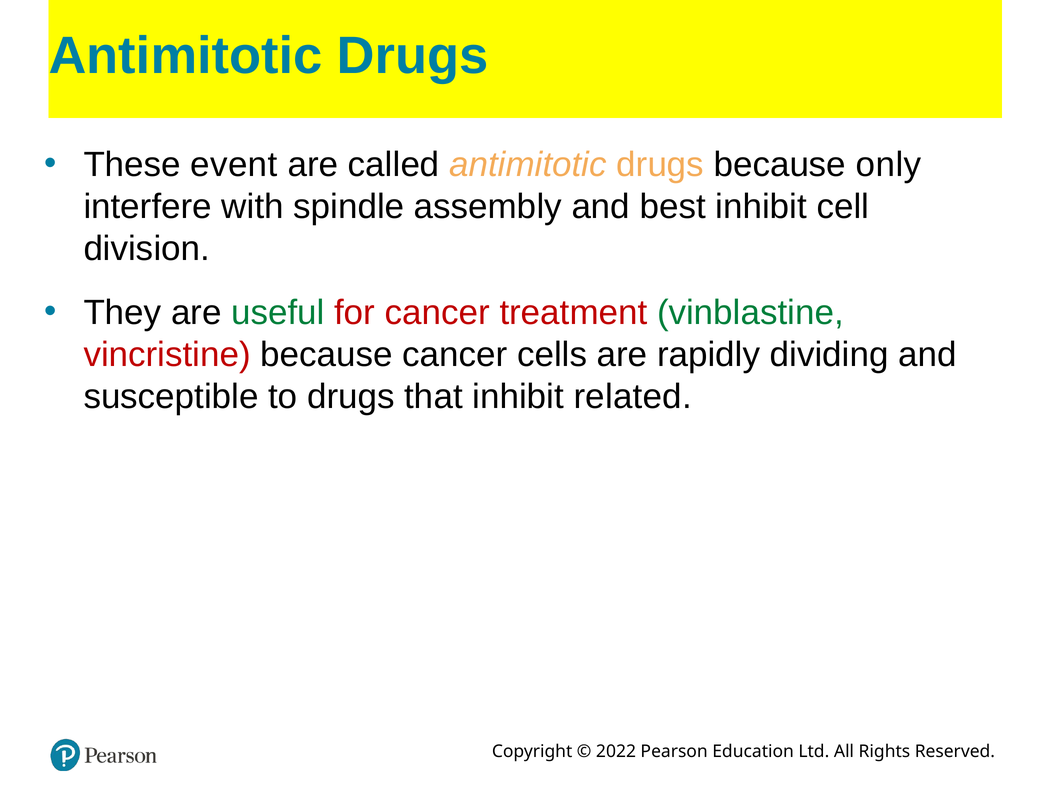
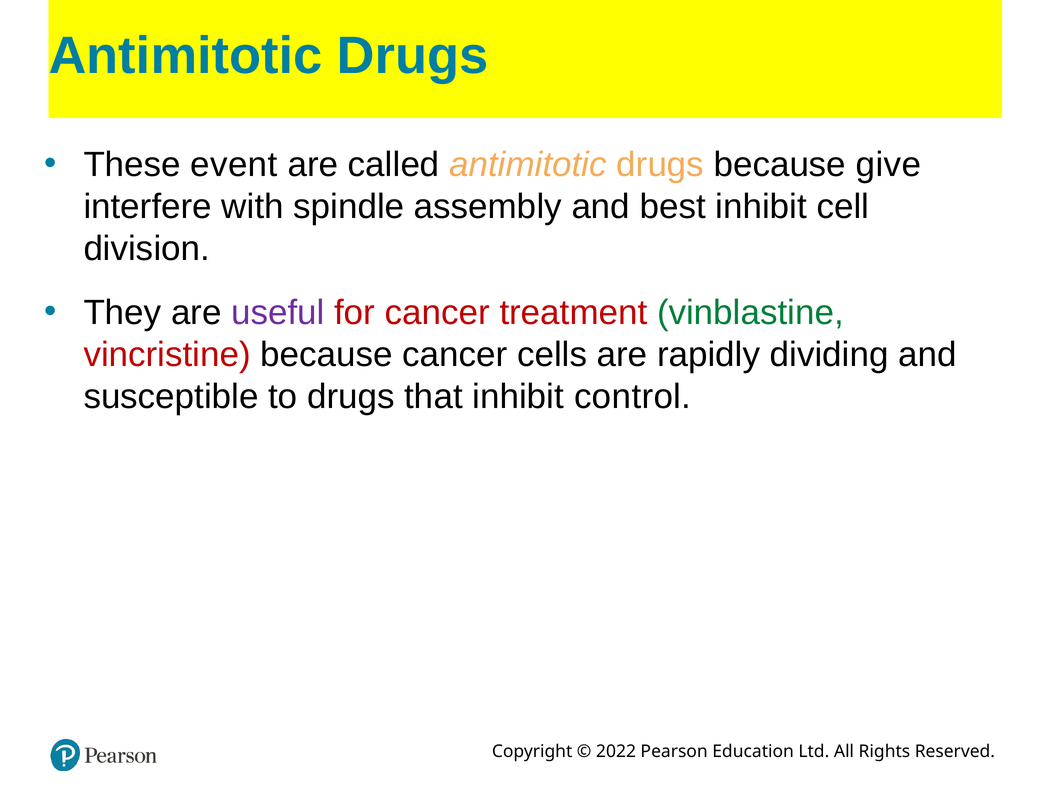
only: only -> give
useful colour: green -> purple
related: related -> control
